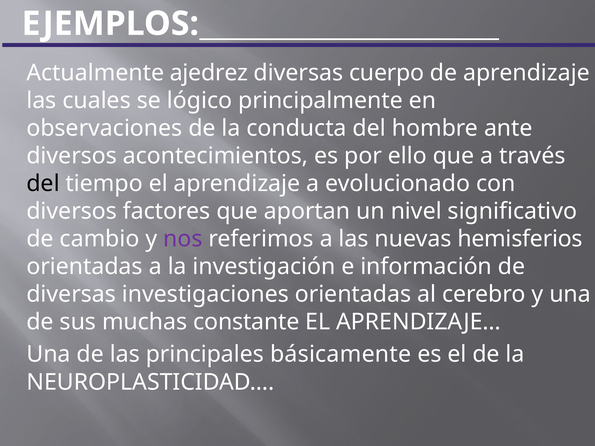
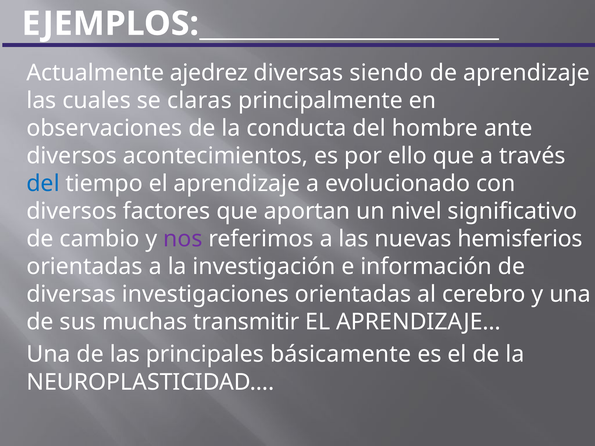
cuerpo: cuerpo -> siendo
lógico: lógico -> claras
del at (43, 184) colour: black -> blue
constante: constante -> transmitir
